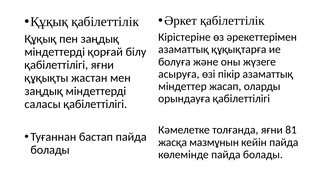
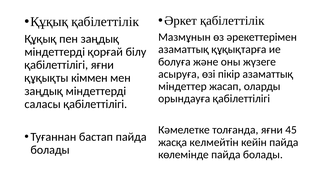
Кірістеріне: Кірістеріне -> Мазмұнын
жастан: жастан -> кіммен
81: 81 -> 45
мазмұнын: мазмұнын -> келмейтін
